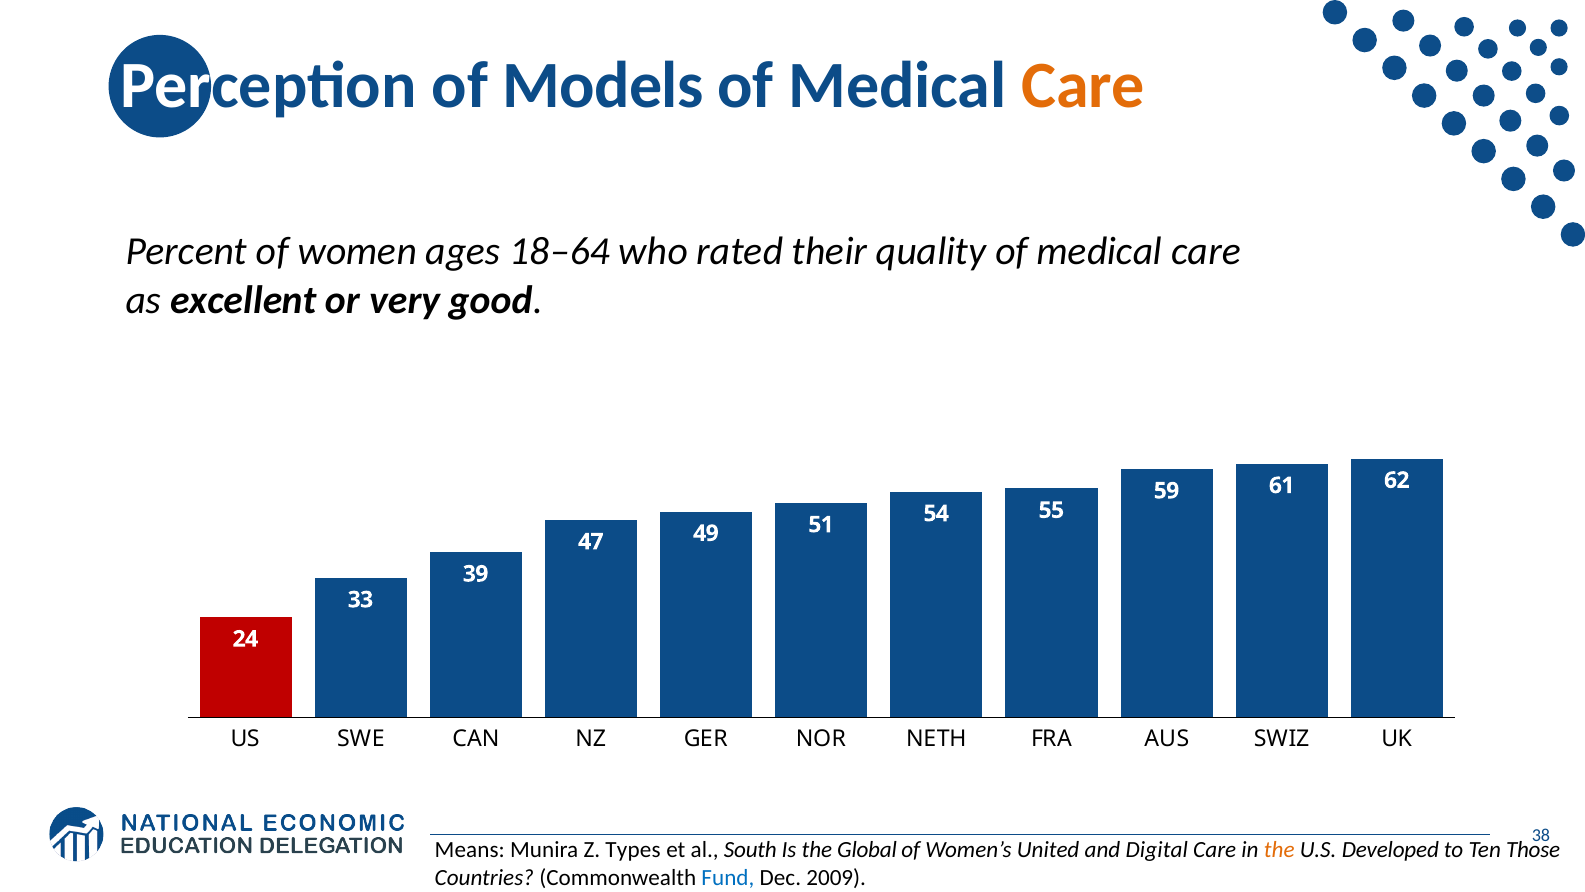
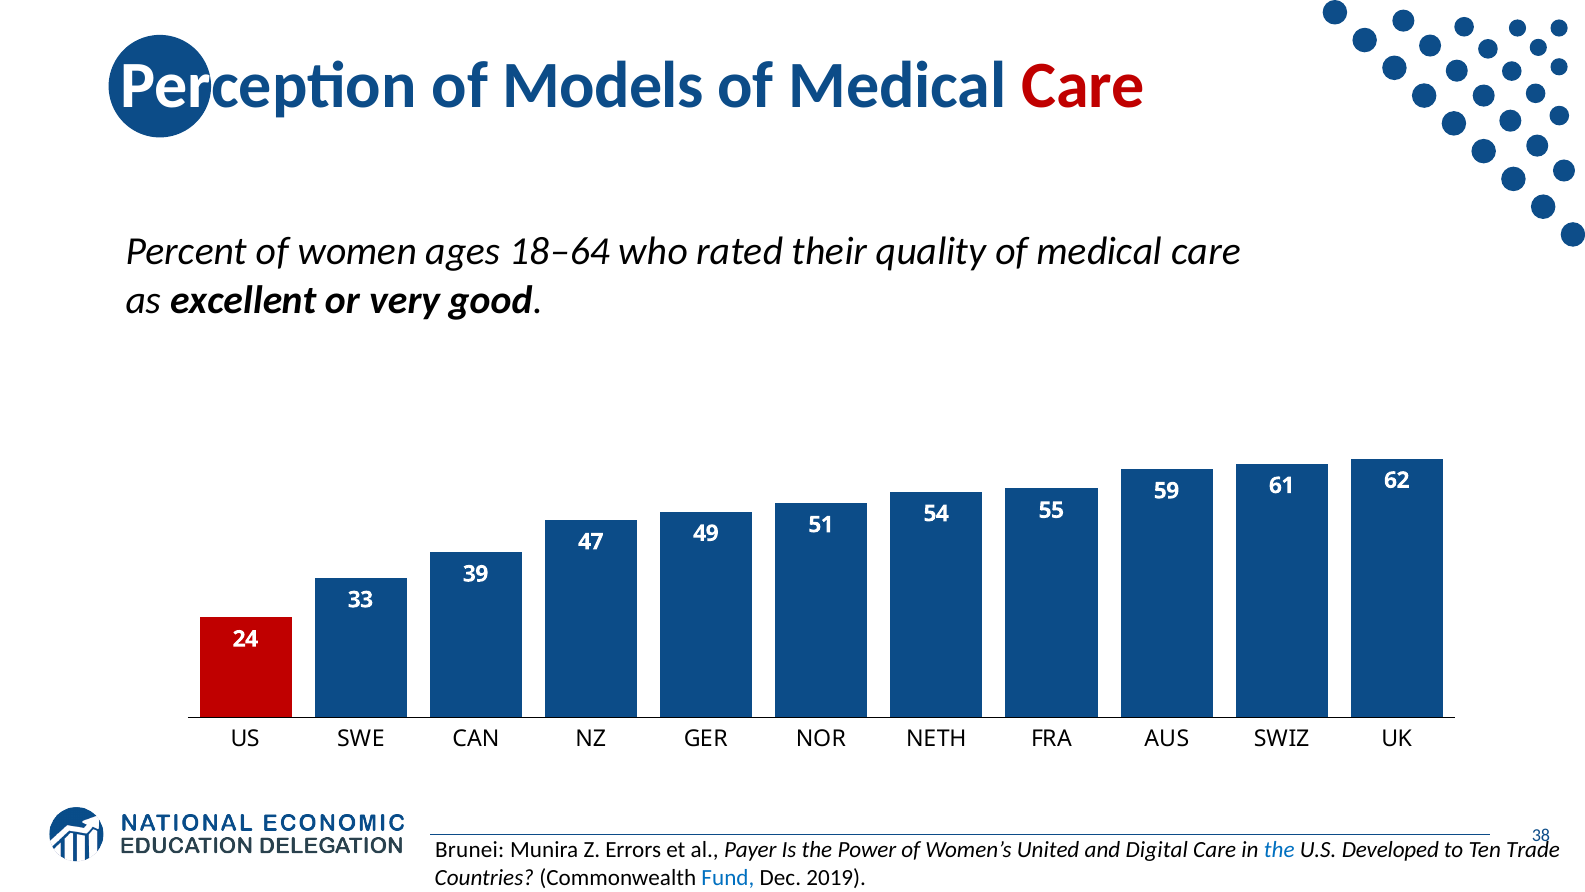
Care at (1083, 86) colour: orange -> red
Means: Means -> Brunei
Types: Types -> Errors
South: South -> Payer
Global: Global -> Power
the at (1279, 850) colour: orange -> blue
Those: Those -> Trade
2009: 2009 -> 2019
